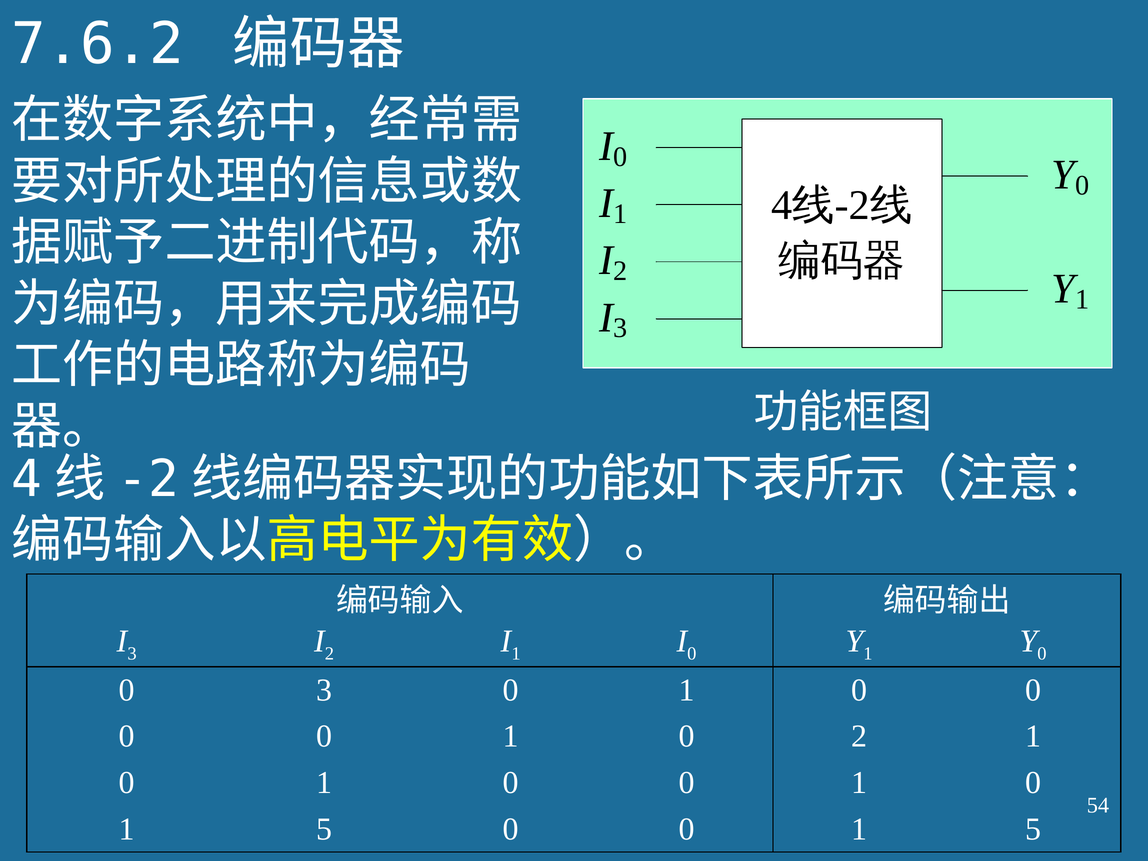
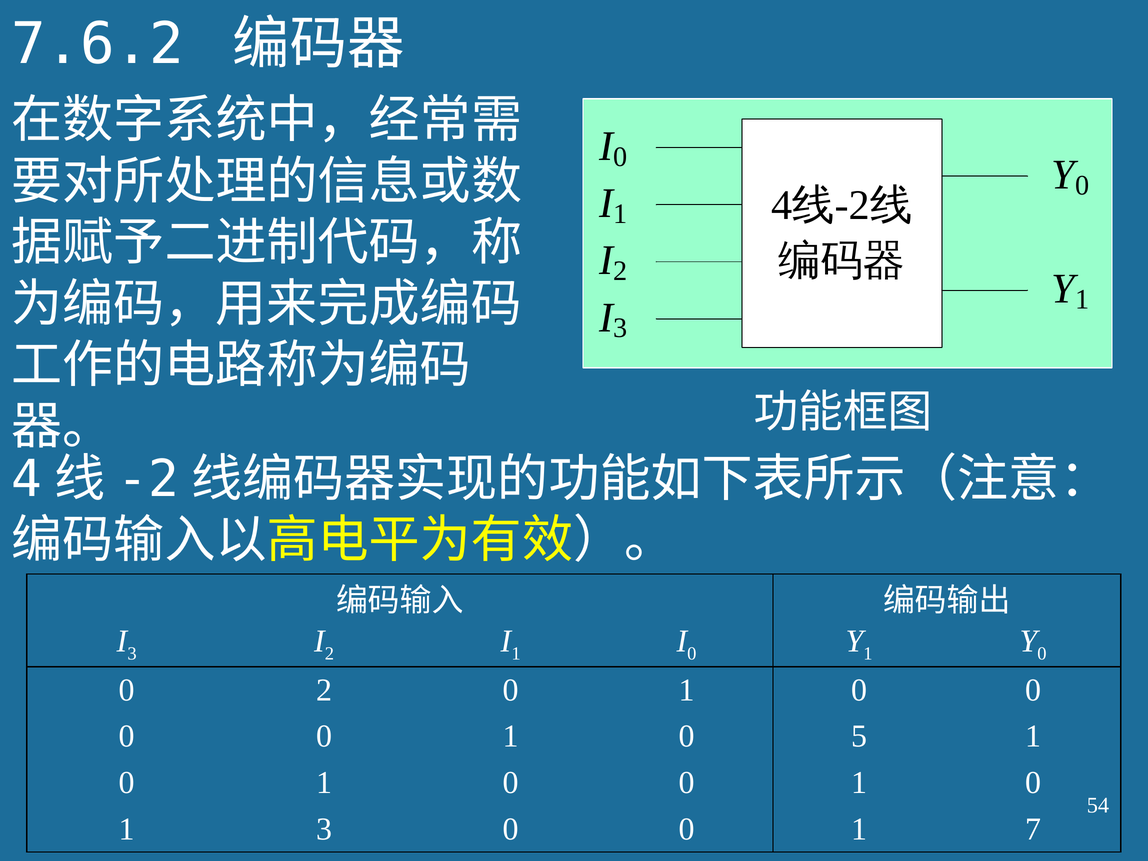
0 3: 3 -> 2
0 2: 2 -> 5
5 at (324, 829): 5 -> 3
0 0 1 5: 5 -> 7
